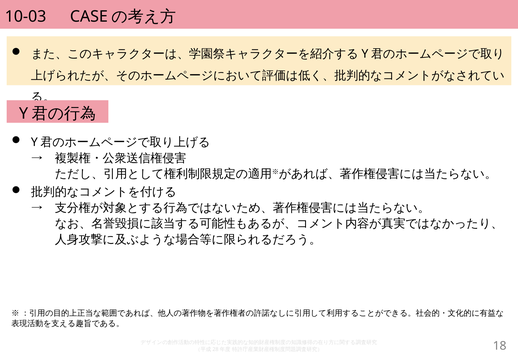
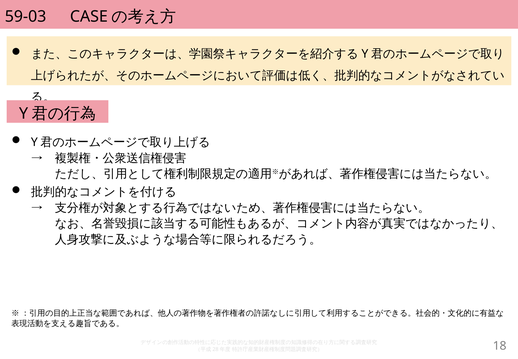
10-03: 10-03 -> 59-03
